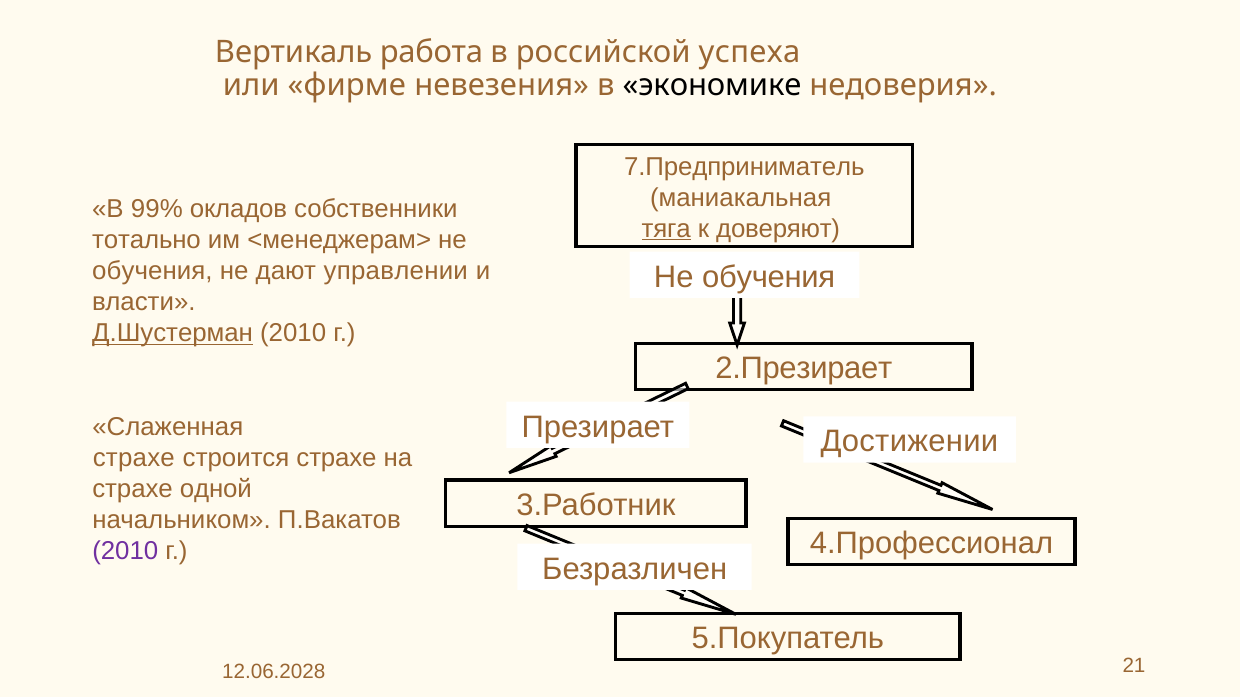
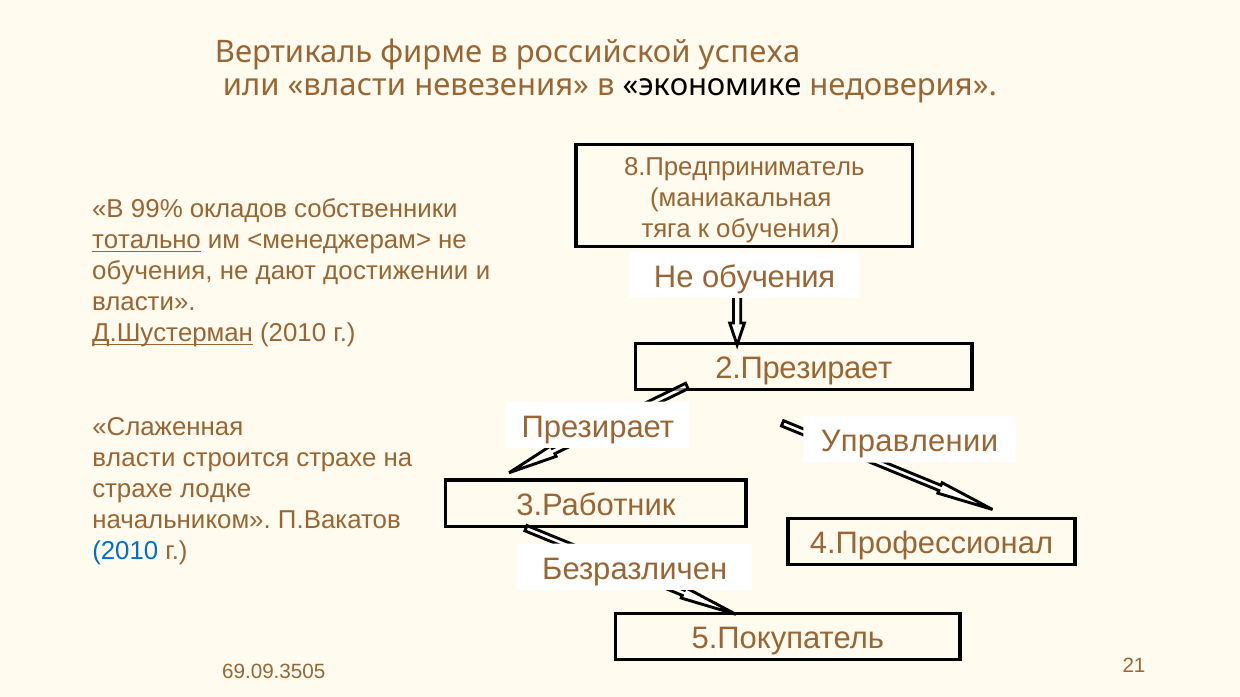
работа: работа -> фирме
или фирме: фирме -> власти
7.Предприниматель: 7.Предприниматель -> 8.Предприниматель
тяга underline: present -> none
к доверяют: доверяют -> обучения
тотально underline: none -> present
управлении: управлении -> достижении
Достижении: Достижении -> Управлении
страхе at (134, 458): страхе -> власти
одной: одной -> лодке
2010 at (125, 551) colour: purple -> blue
12.06.2028: 12.06.2028 -> 69.09.3505
